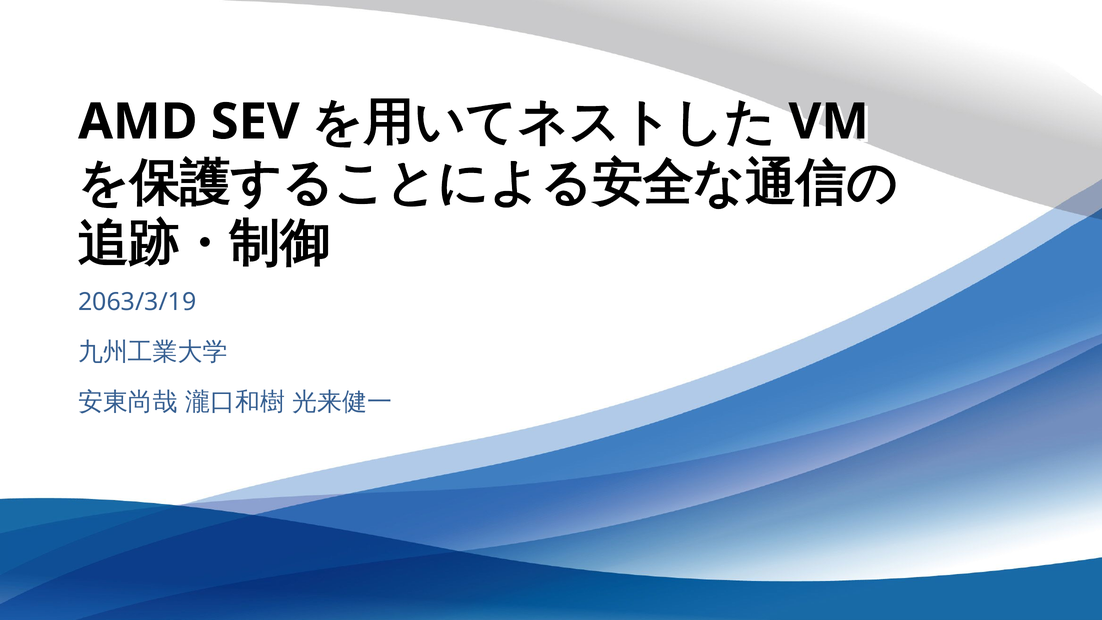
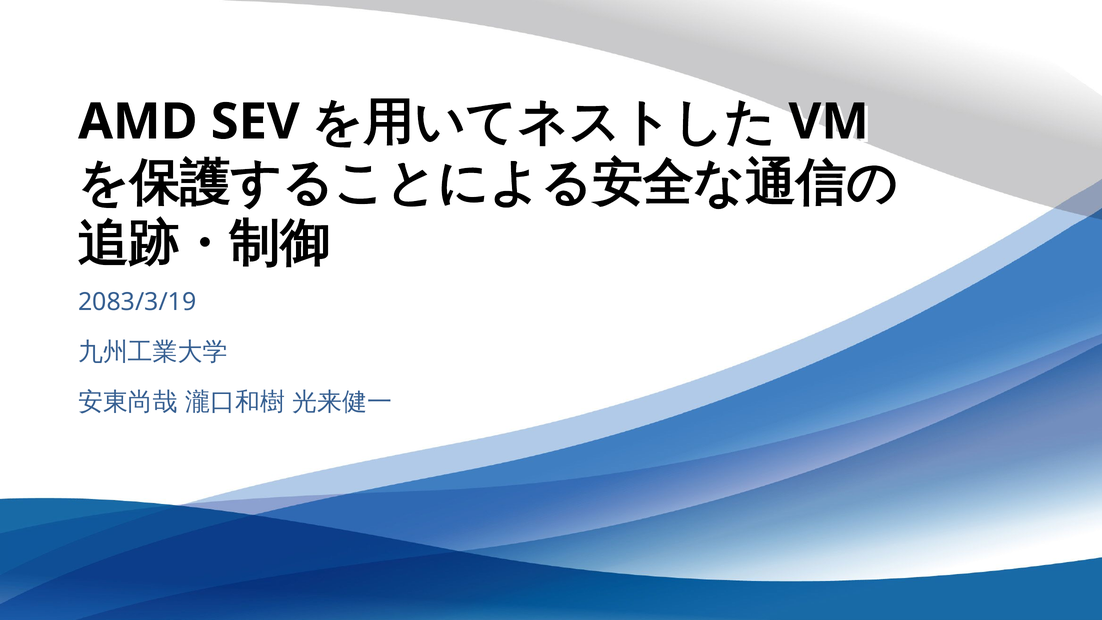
2063/3/19: 2063/3/19 -> 2083/3/19
